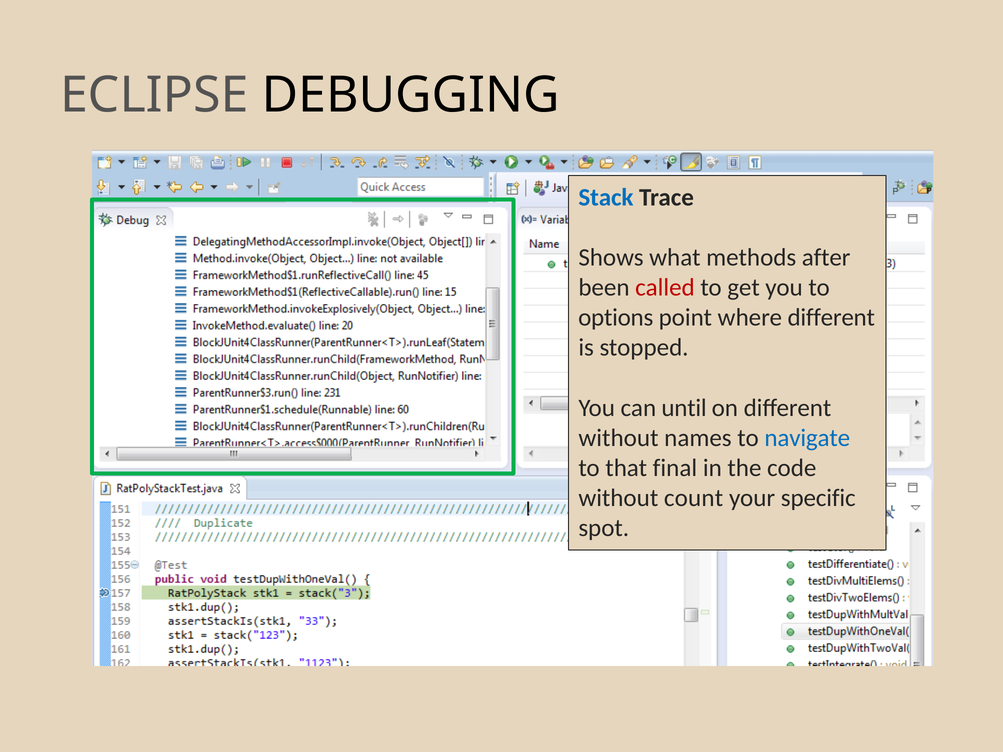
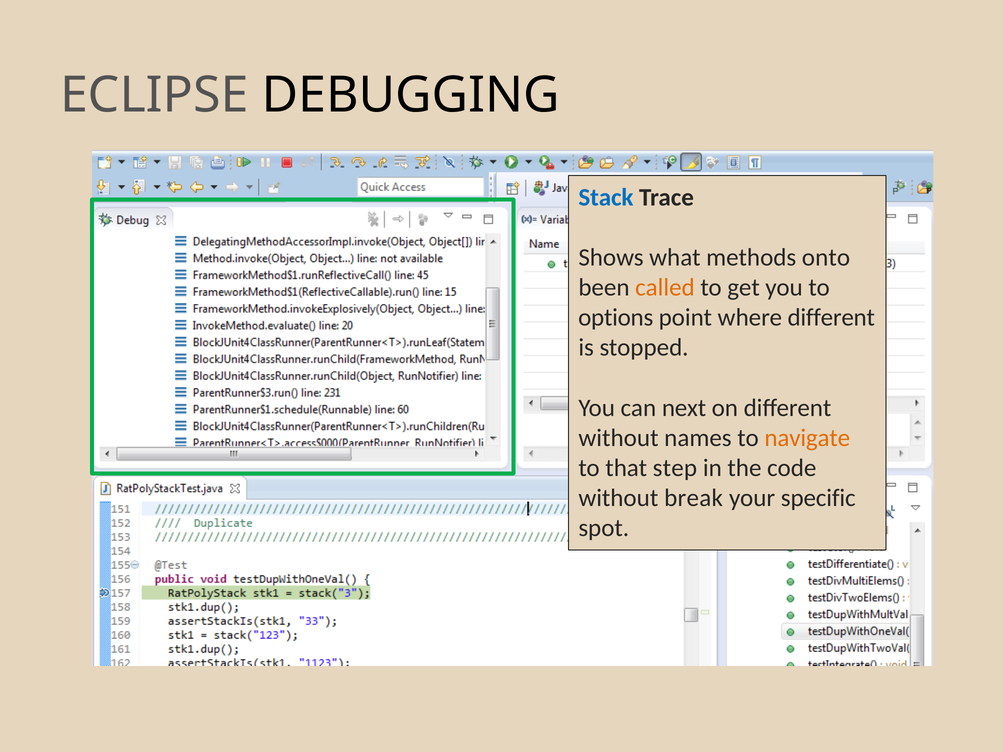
after: after -> onto
called colour: red -> orange
until: until -> next
navigate colour: blue -> orange
final: final -> step
count: count -> break
